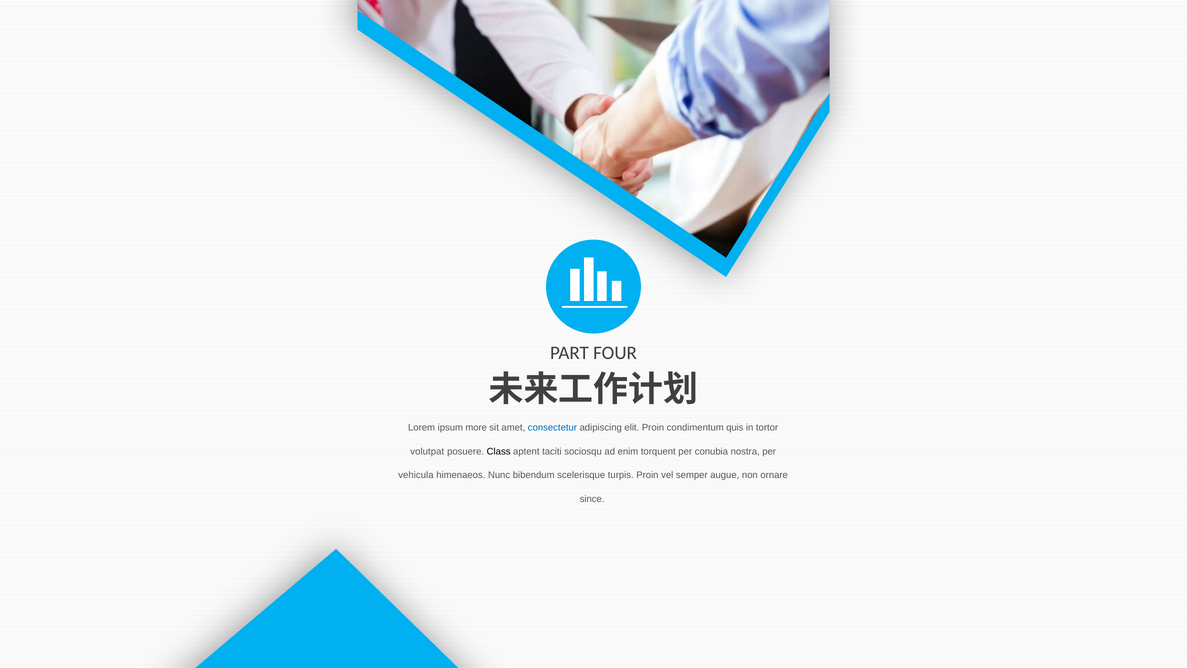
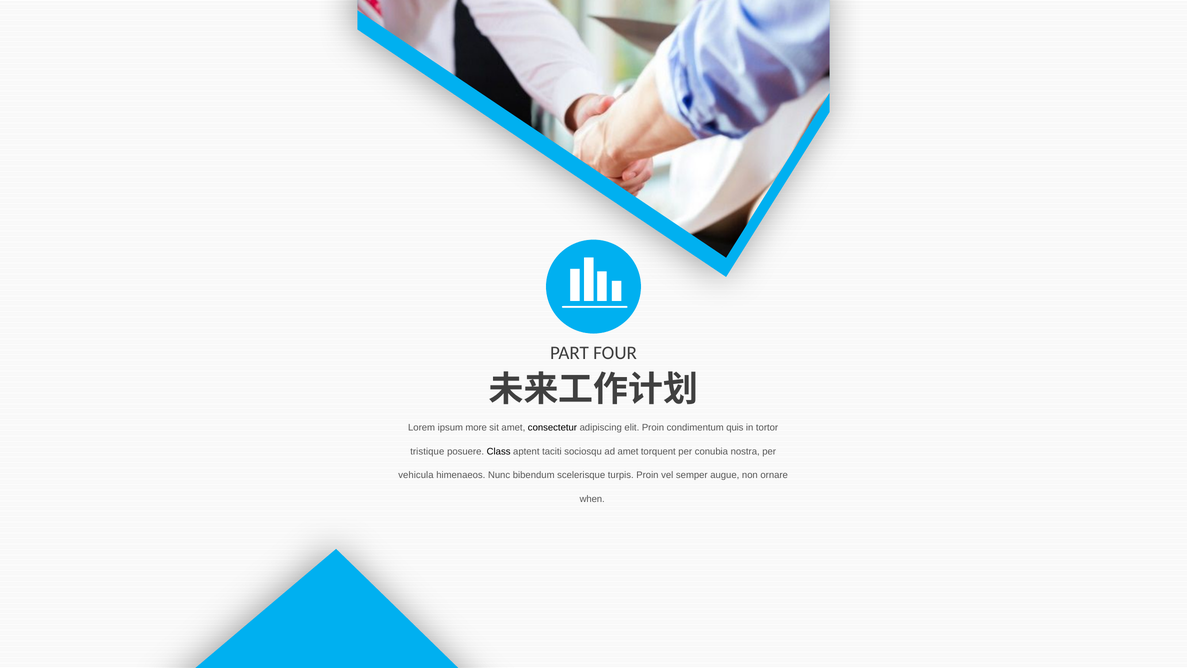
consectetur colour: blue -> black
volutpat: volutpat -> tristique
ad enim: enim -> amet
since: since -> when
